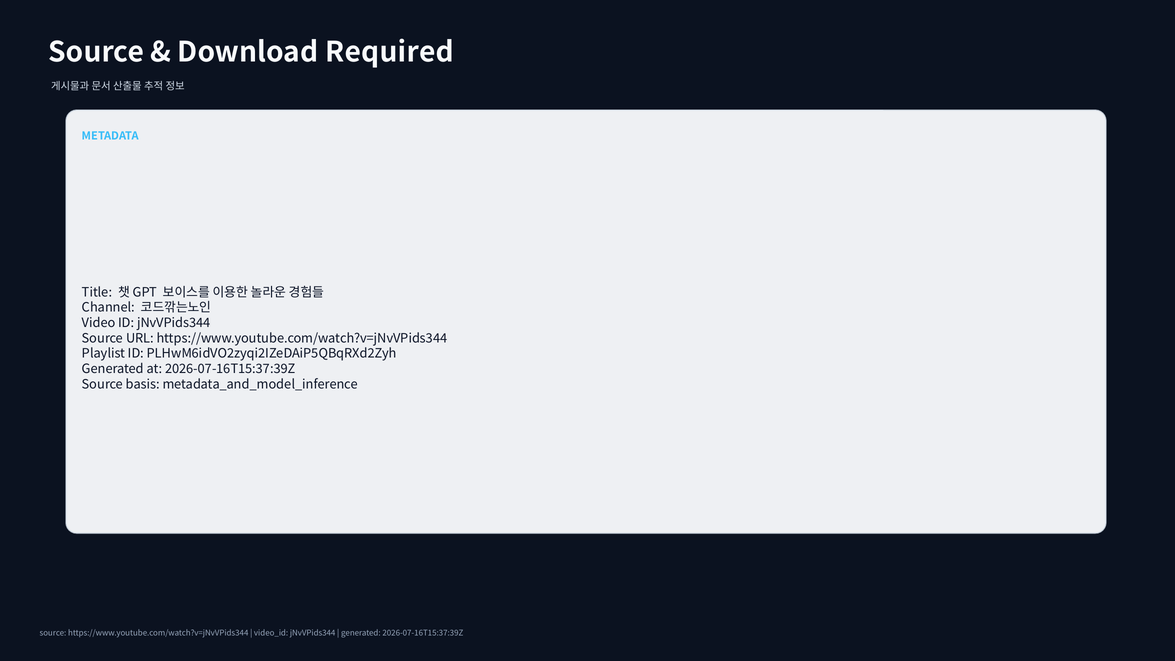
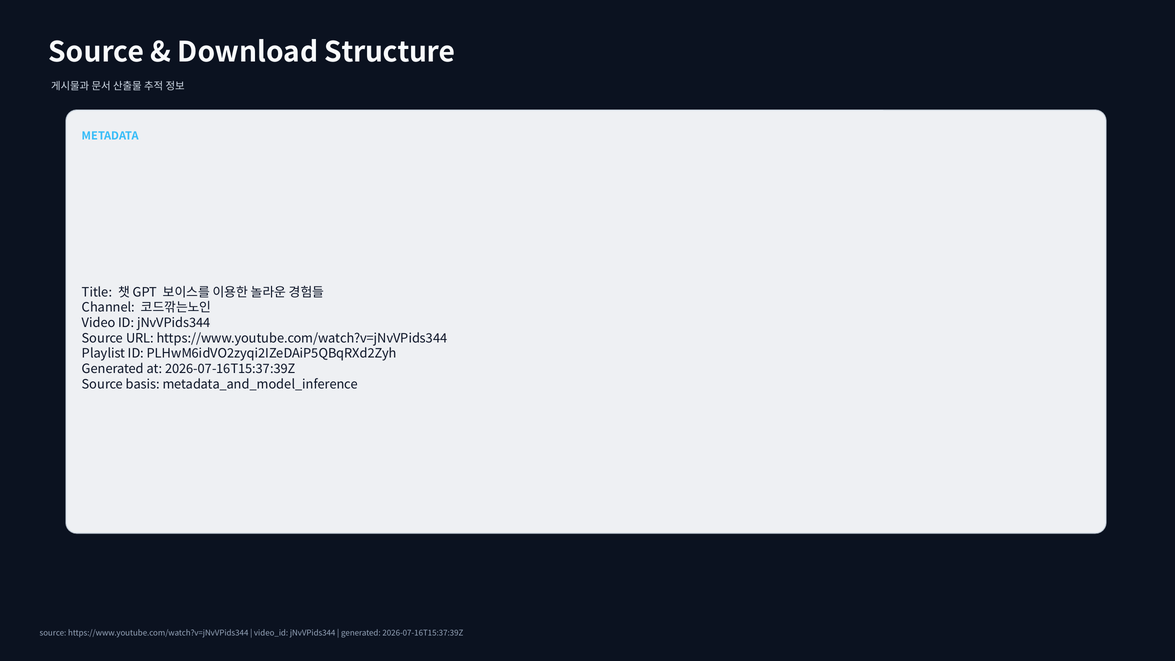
Required: Required -> Structure
